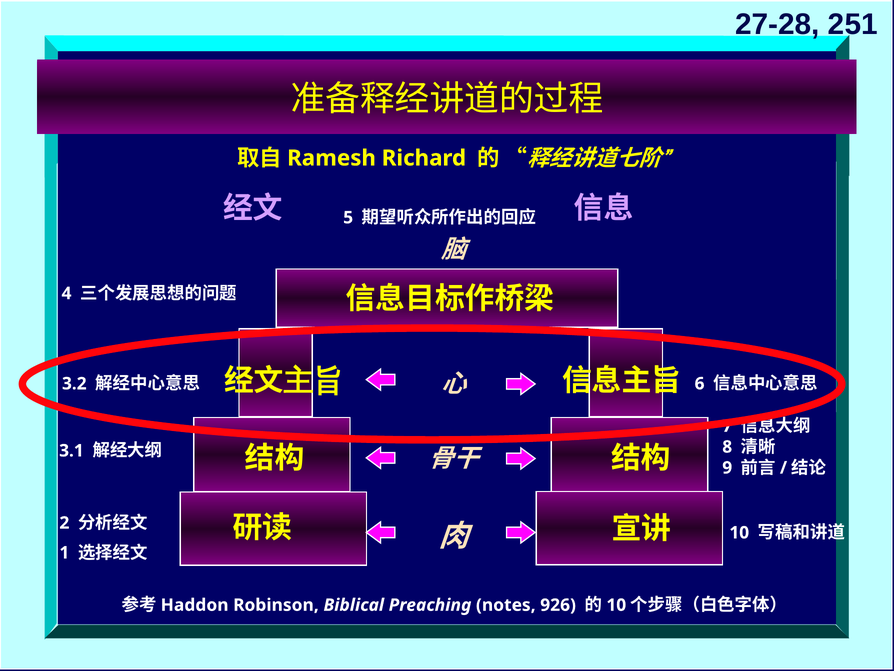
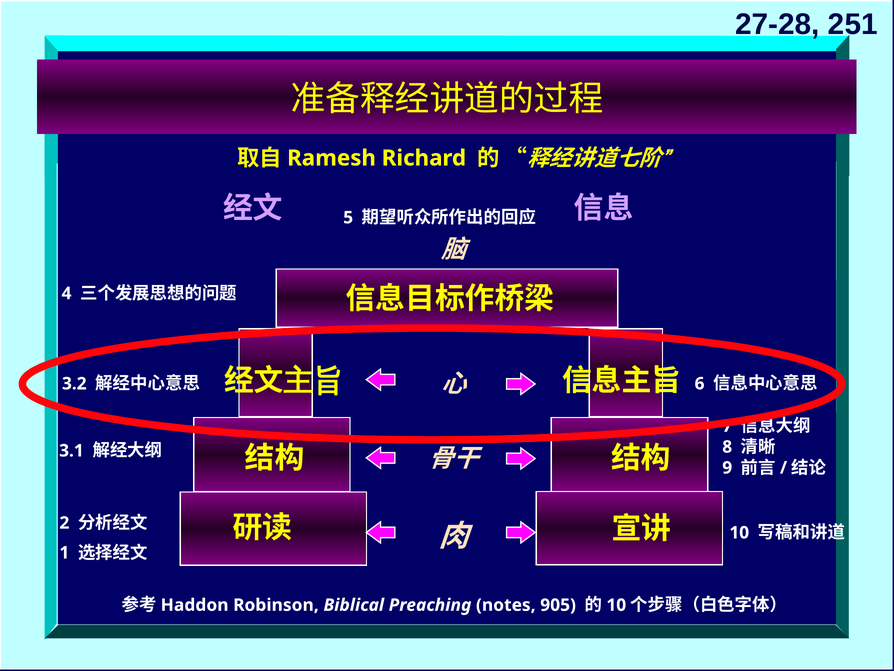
926: 926 -> 905
